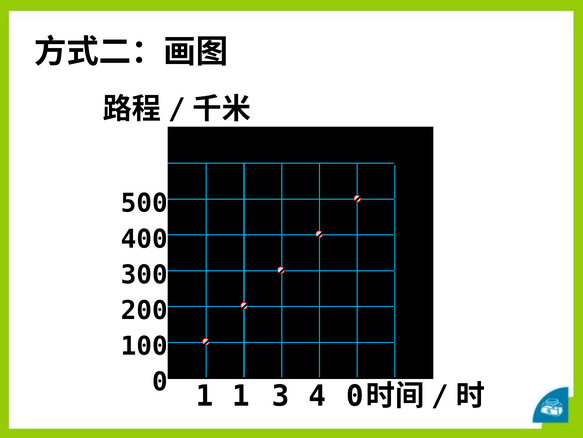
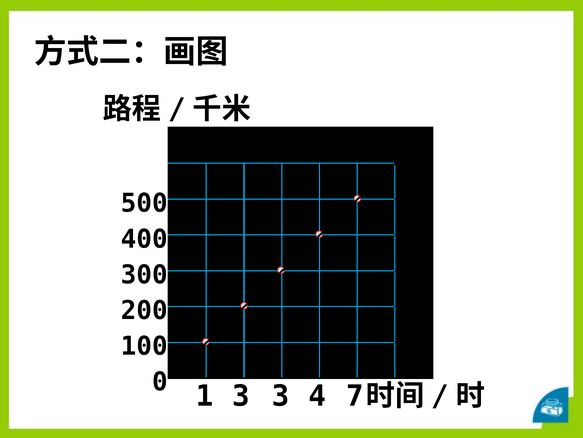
1 1: 1 -> 3
4 0: 0 -> 7
